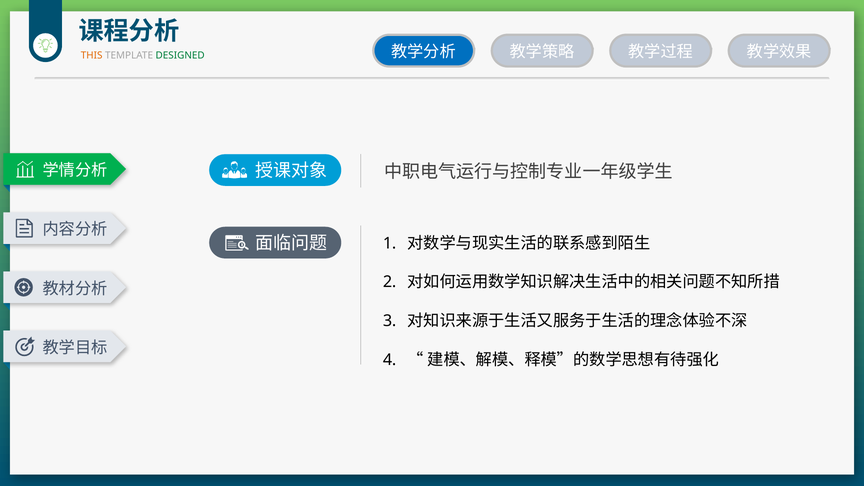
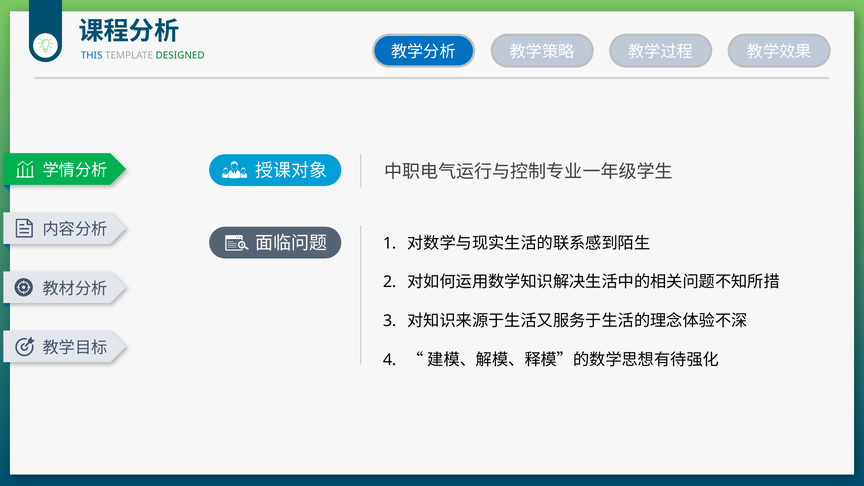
THIS colour: orange -> blue
